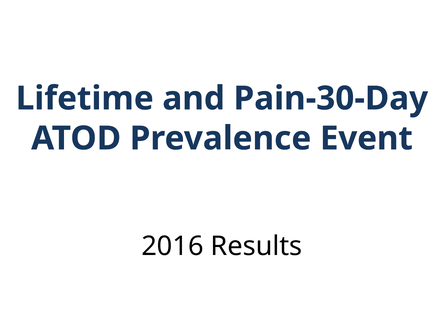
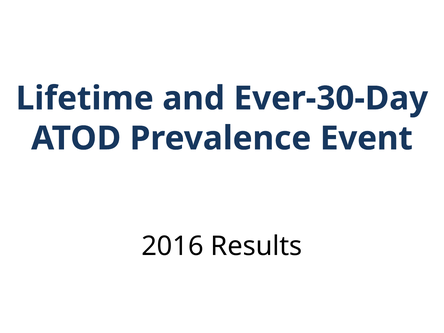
Pain-30-Day: Pain-30-Day -> Ever-30-Day
